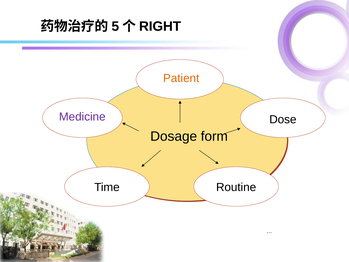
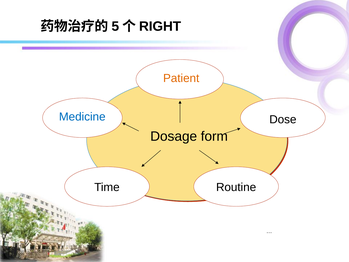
Medicine colour: purple -> blue
